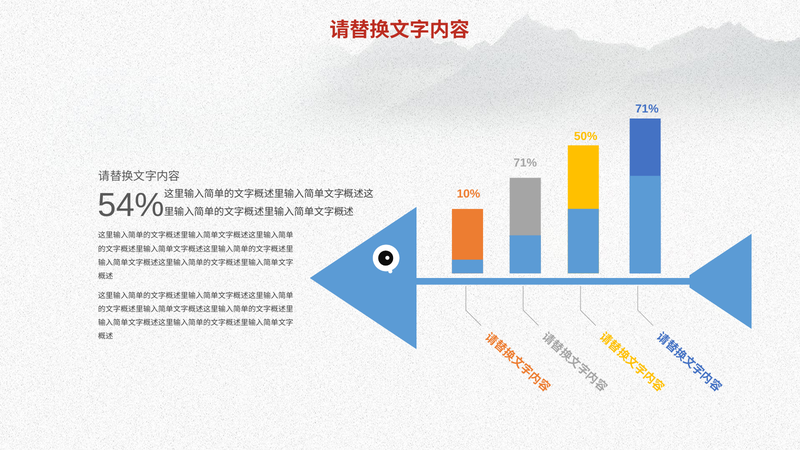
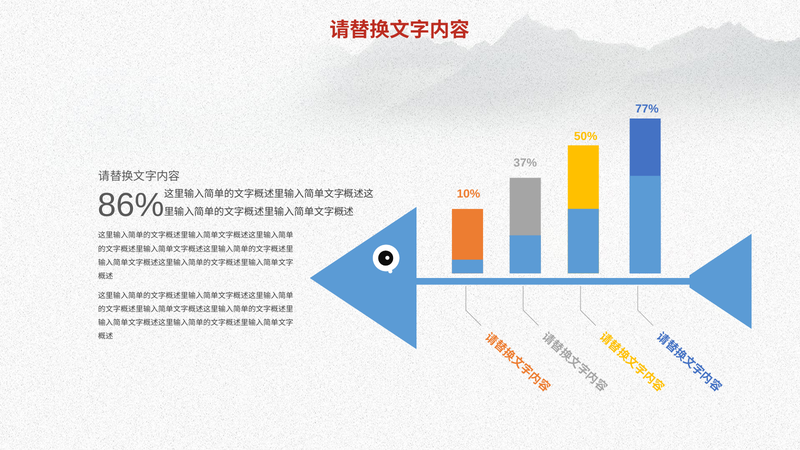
71% at (647, 109): 71% -> 77%
71% at (525, 163): 71% -> 37%
54%: 54% -> 86%
